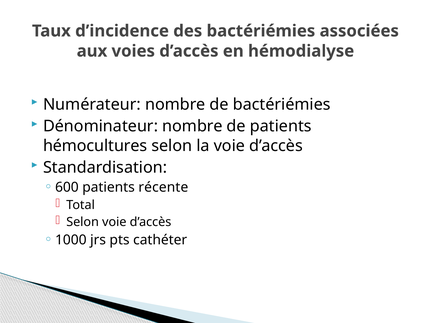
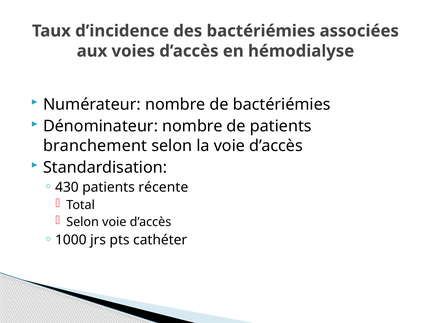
hémocultures: hémocultures -> branchement
600: 600 -> 430
